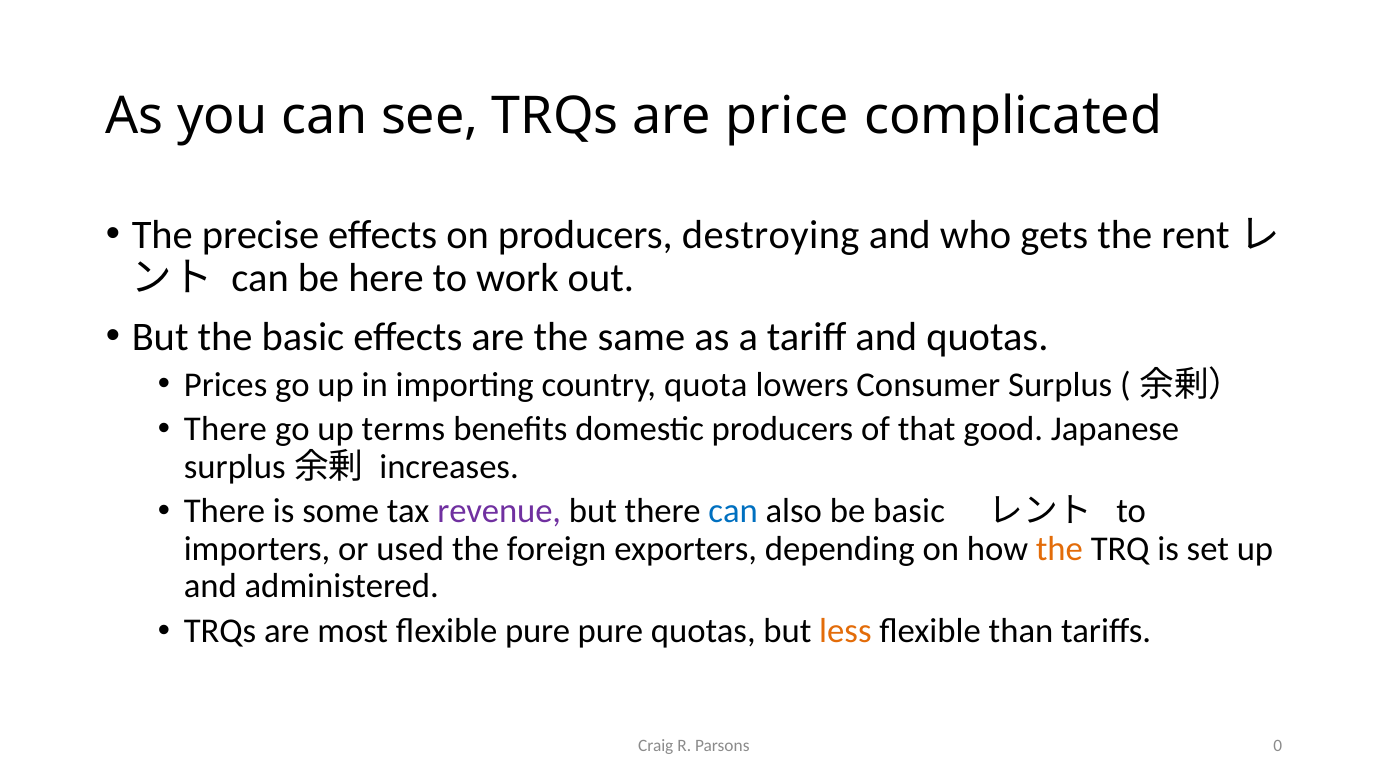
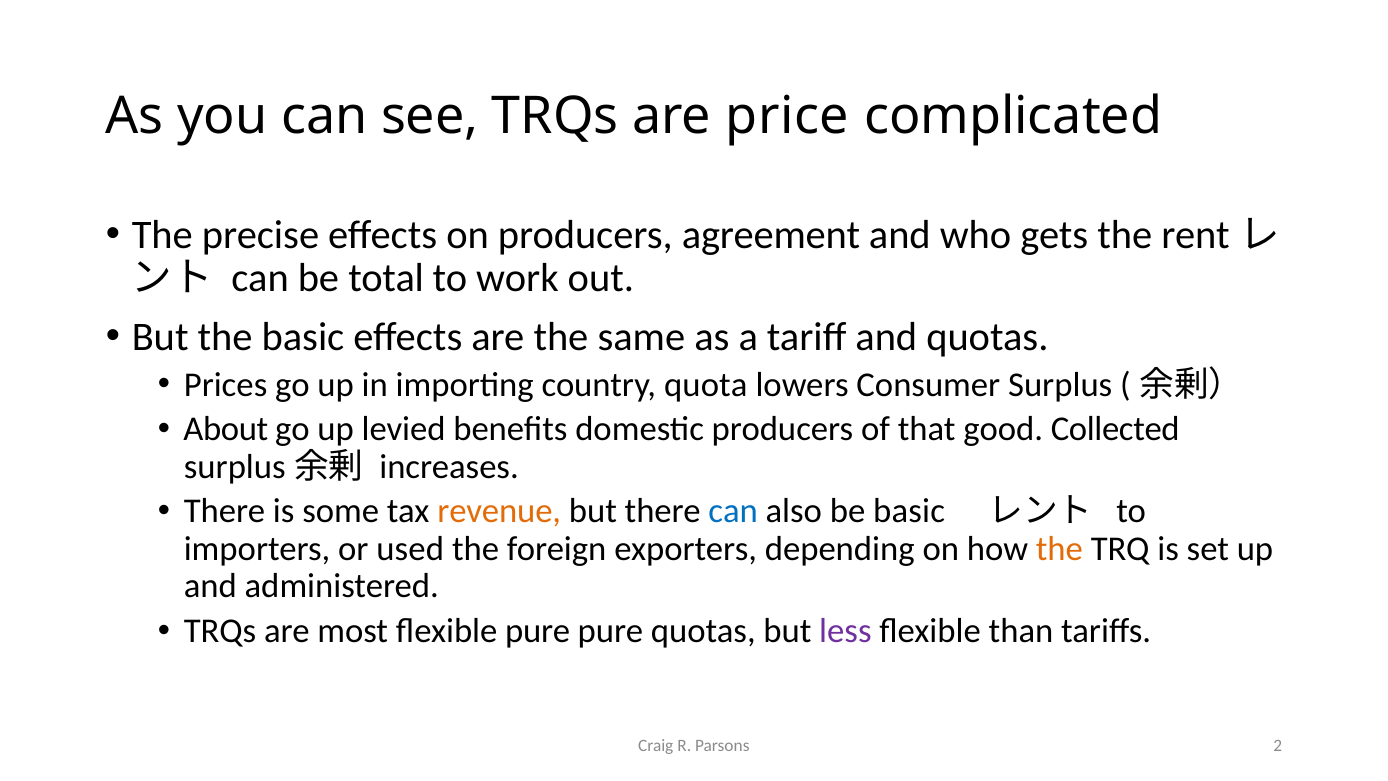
destroying: destroying -> agreement
here: here -> total
There at (225, 429): There -> About
terms: terms -> levied
Japanese: Japanese -> Collected
revenue colour: purple -> orange
less colour: orange -> purple
0: 0 -> 2
